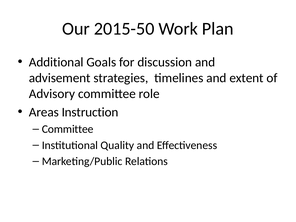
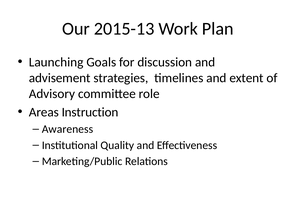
2015-50: 2015-50 -> 2015-13
Additional: Additional -> Launching
Committee at (68, 129): Committee -> Awareness
